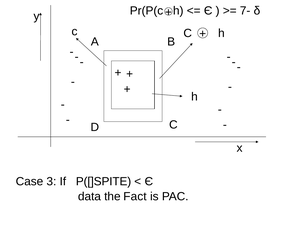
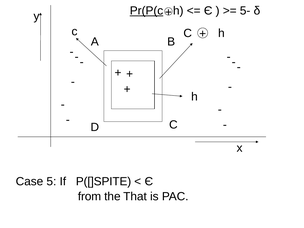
Pr(P(c underline: none -> present
7-: 7- -> 5-
3: 3 -> 5
data: data -> from
Fact: Fact -> That
